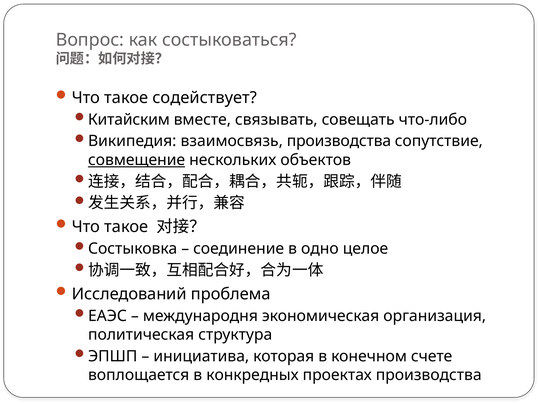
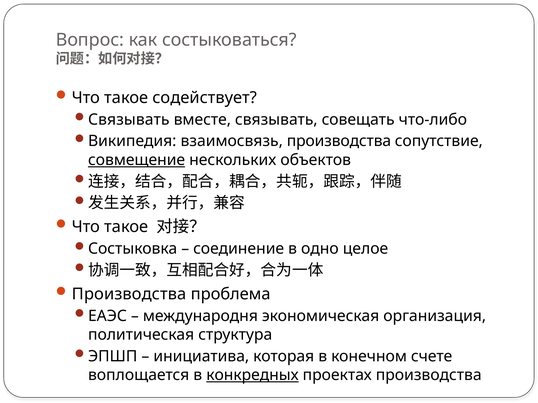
Китайским at (129, 120): Китайским -> Связывать
Исследований at (129, 294): Исследований -> Производства
конкредных underline: none -> present
